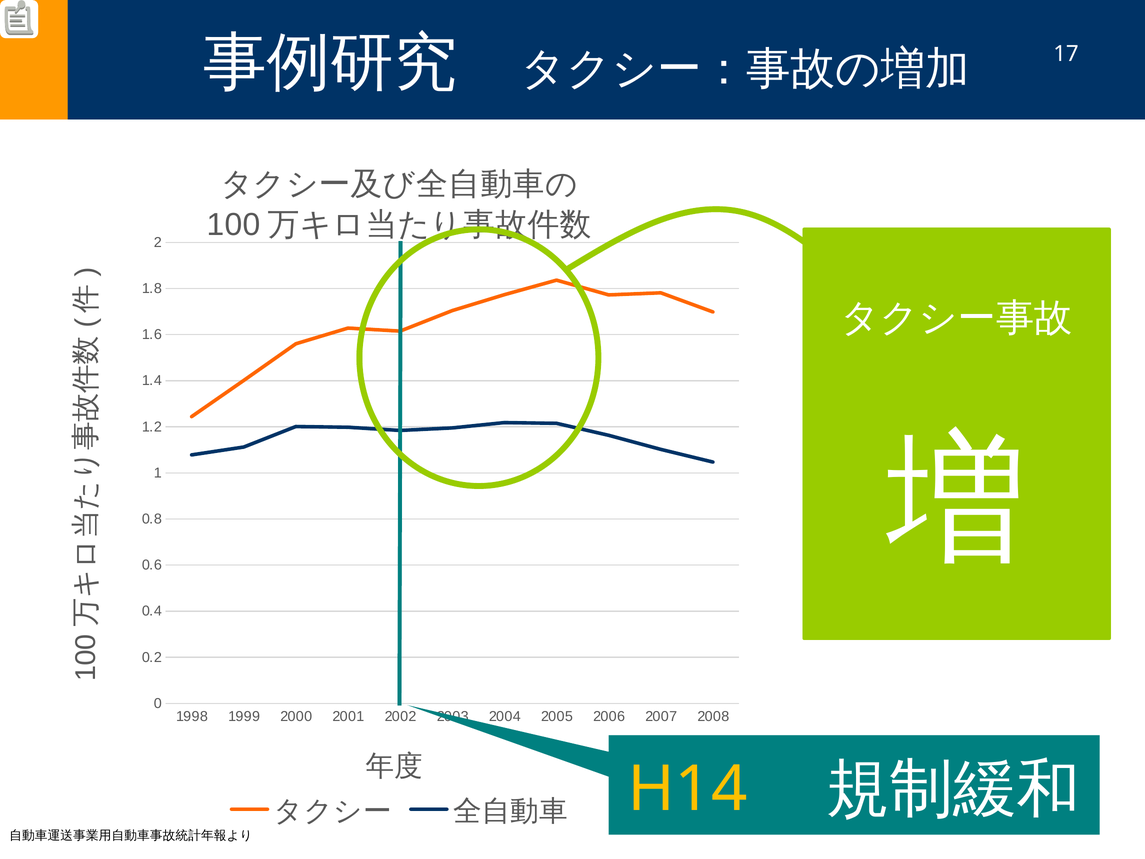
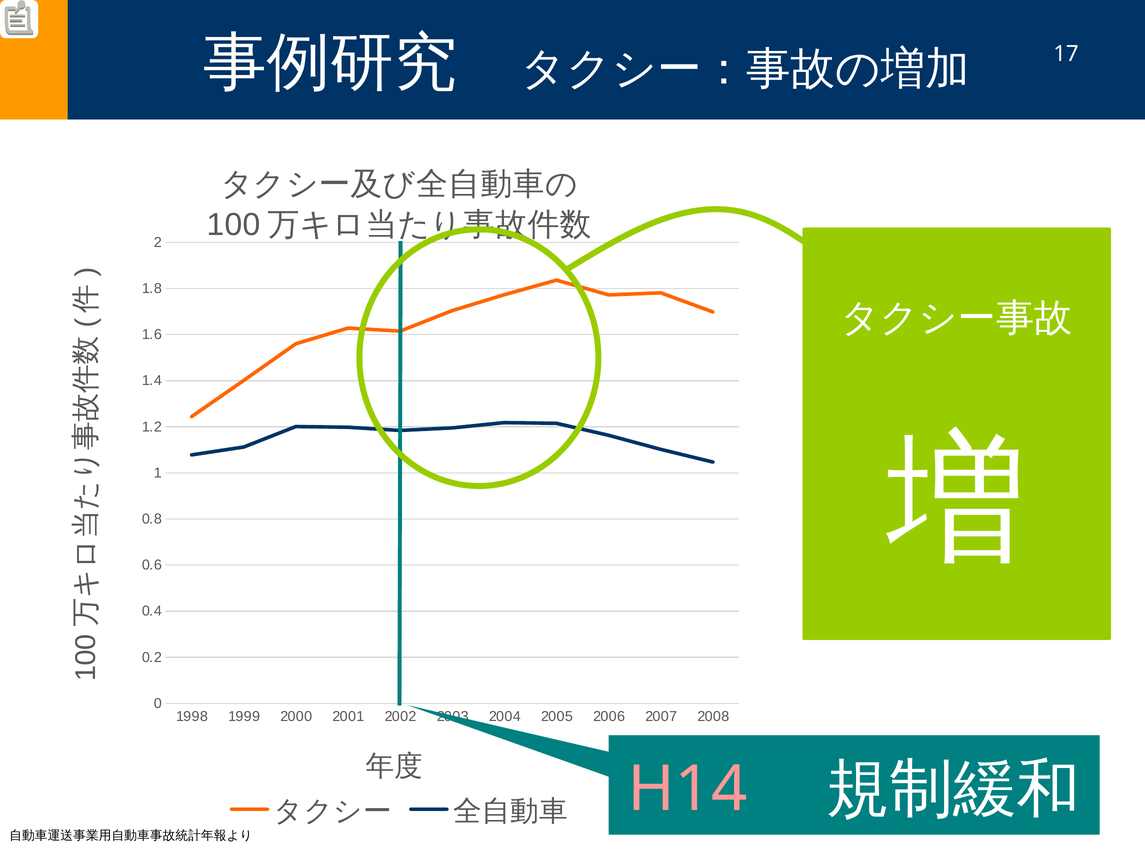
H14 colour: yellow -> pink
